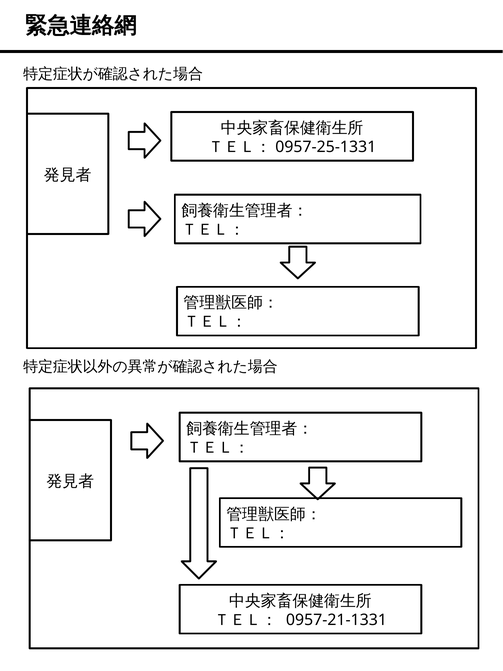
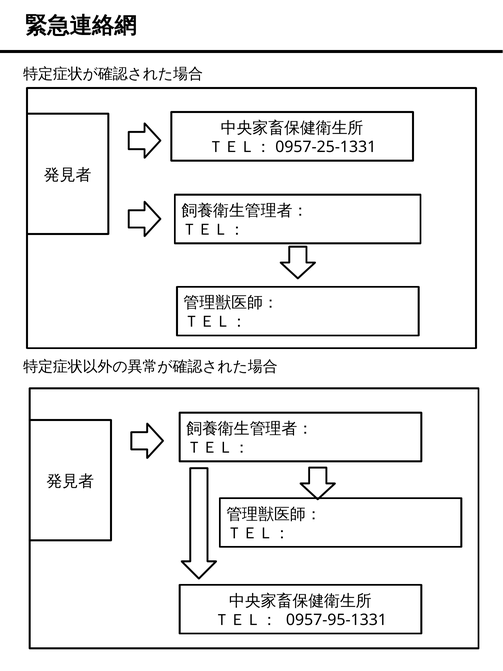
0957-21-1331: 0957-21-1331 -> 0957-95-1331
